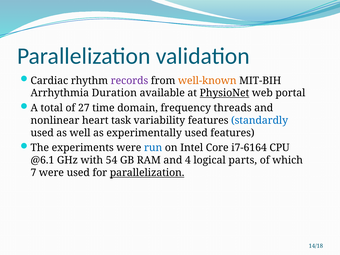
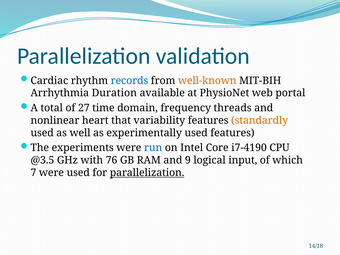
records colour: purple -> blue
PhysioNet underline: present -> none
task: task -> that
standardly colour: blue -> orange
i7-6164: i7-6164 -> i7-4190
@6.1: @6.1 -> @3.5
54: 54 -> 76
4: 4 -> 9
parts: parts -> input
